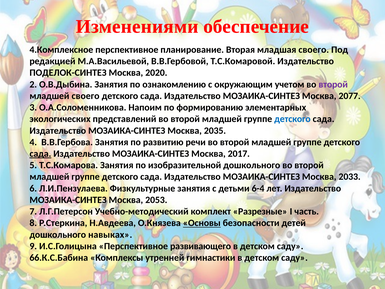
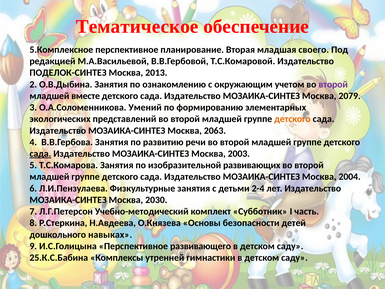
Изменениями: Изменениями -> Тематическое
4.Комплексное: 4.Комплексное -> 5.Комплексное
2020: 2020 -> 2013
младшей своего: своего -> вместе
2077: 2077 -> 2079
Напоим: Напоим -> Умений
детского at (292, 119) colour: blue -> orange
2035: 2035 -> 2063
2017: 2017 -> 2003
изобразительной дошкольного: дошкольного -> развивающих
2033: 2033 -> 2004
6-4: 6-4 -> 2-4
2053: 2053 -> 2030
Разрезные: Разрезные -> Субботник
Основы underline: present -> none
66.К.С.Бабина: 66.К.С.Бабина -> 25.К.С.Бабина
